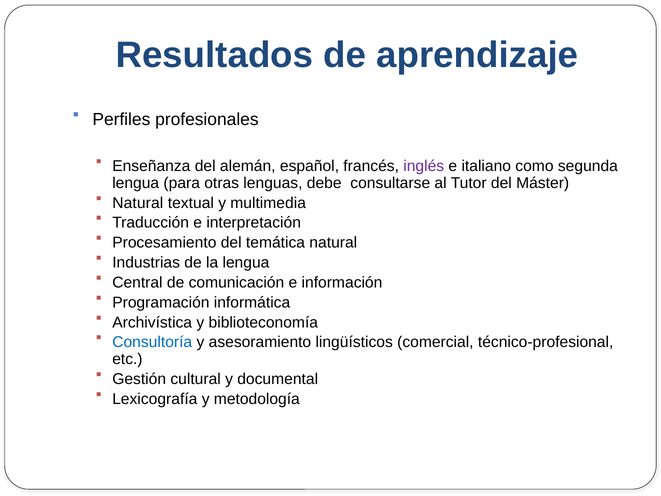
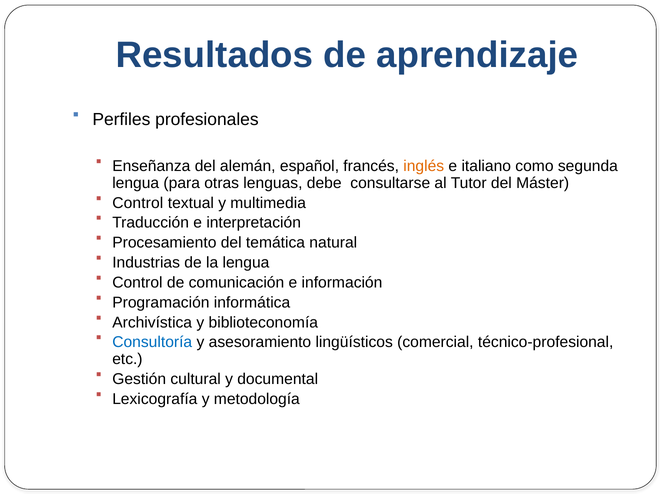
inglés colour: purple -> orange
Natural at (138, 203): Natural -> Control
Central at (137, 282): Central -> Control
